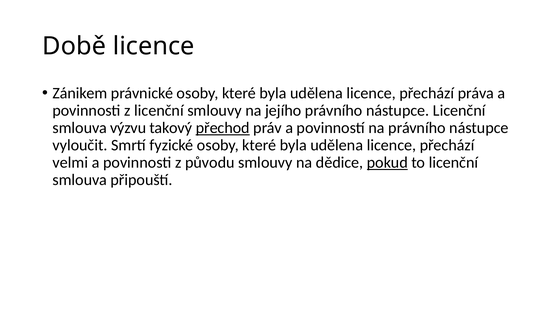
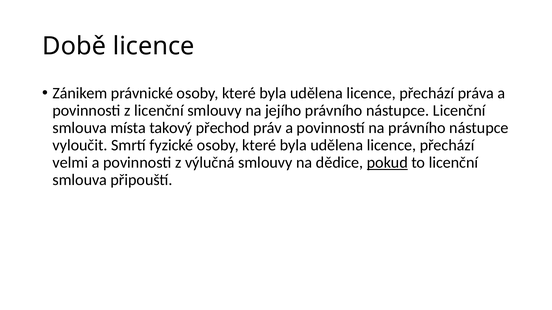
výzvu: výzvu -> místa
přechod underline: present -> none
původu: původu -> výlučná
